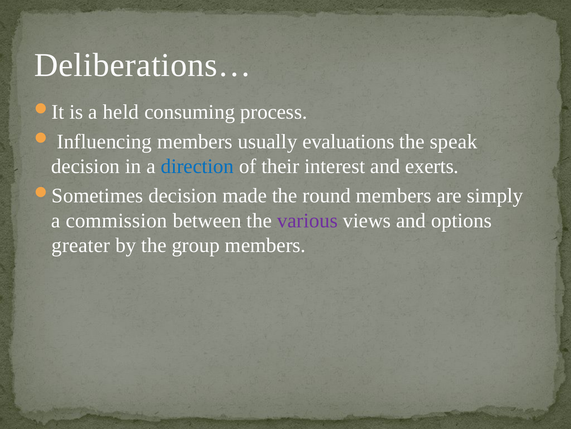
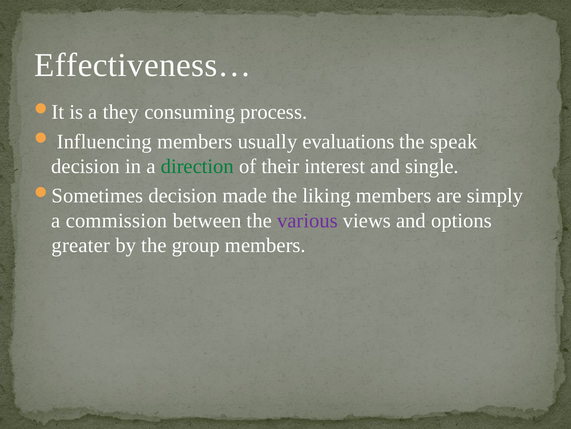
Deliberations…: Deliberations… -> Effectiveness…
held: held -> they
direction colour: blue -> green
exerts: exerts -> single
round: round -> liking
